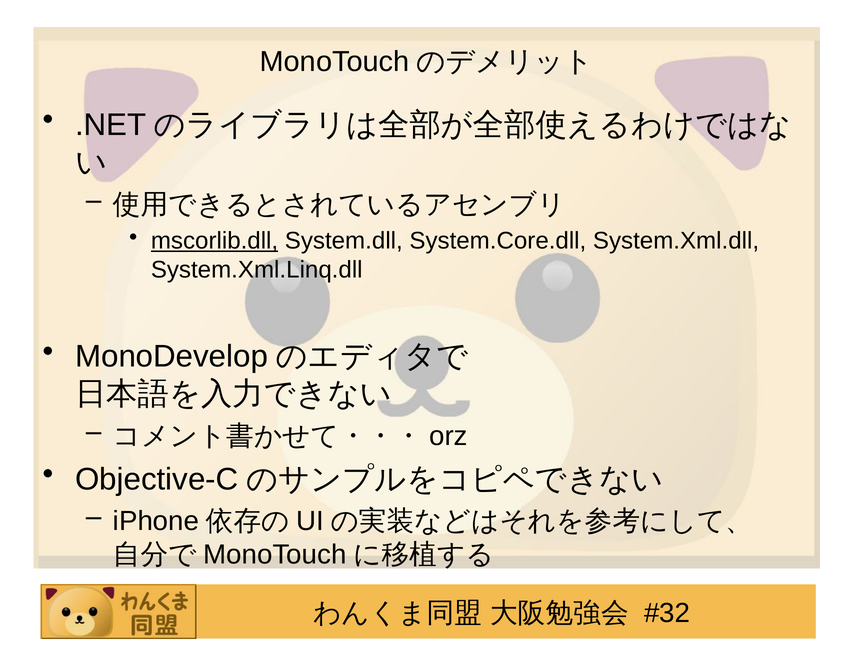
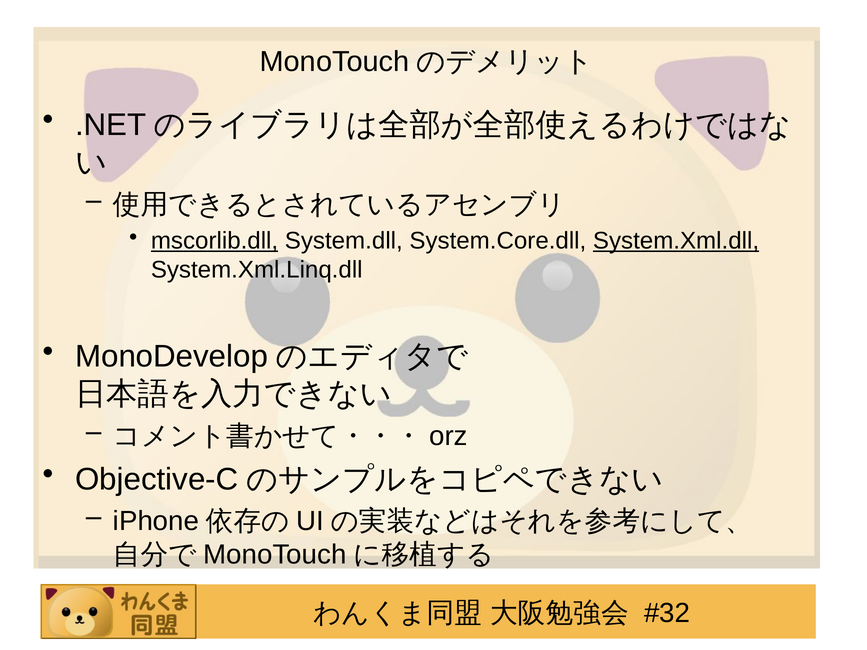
System.Xml.dll underline: none -> present
